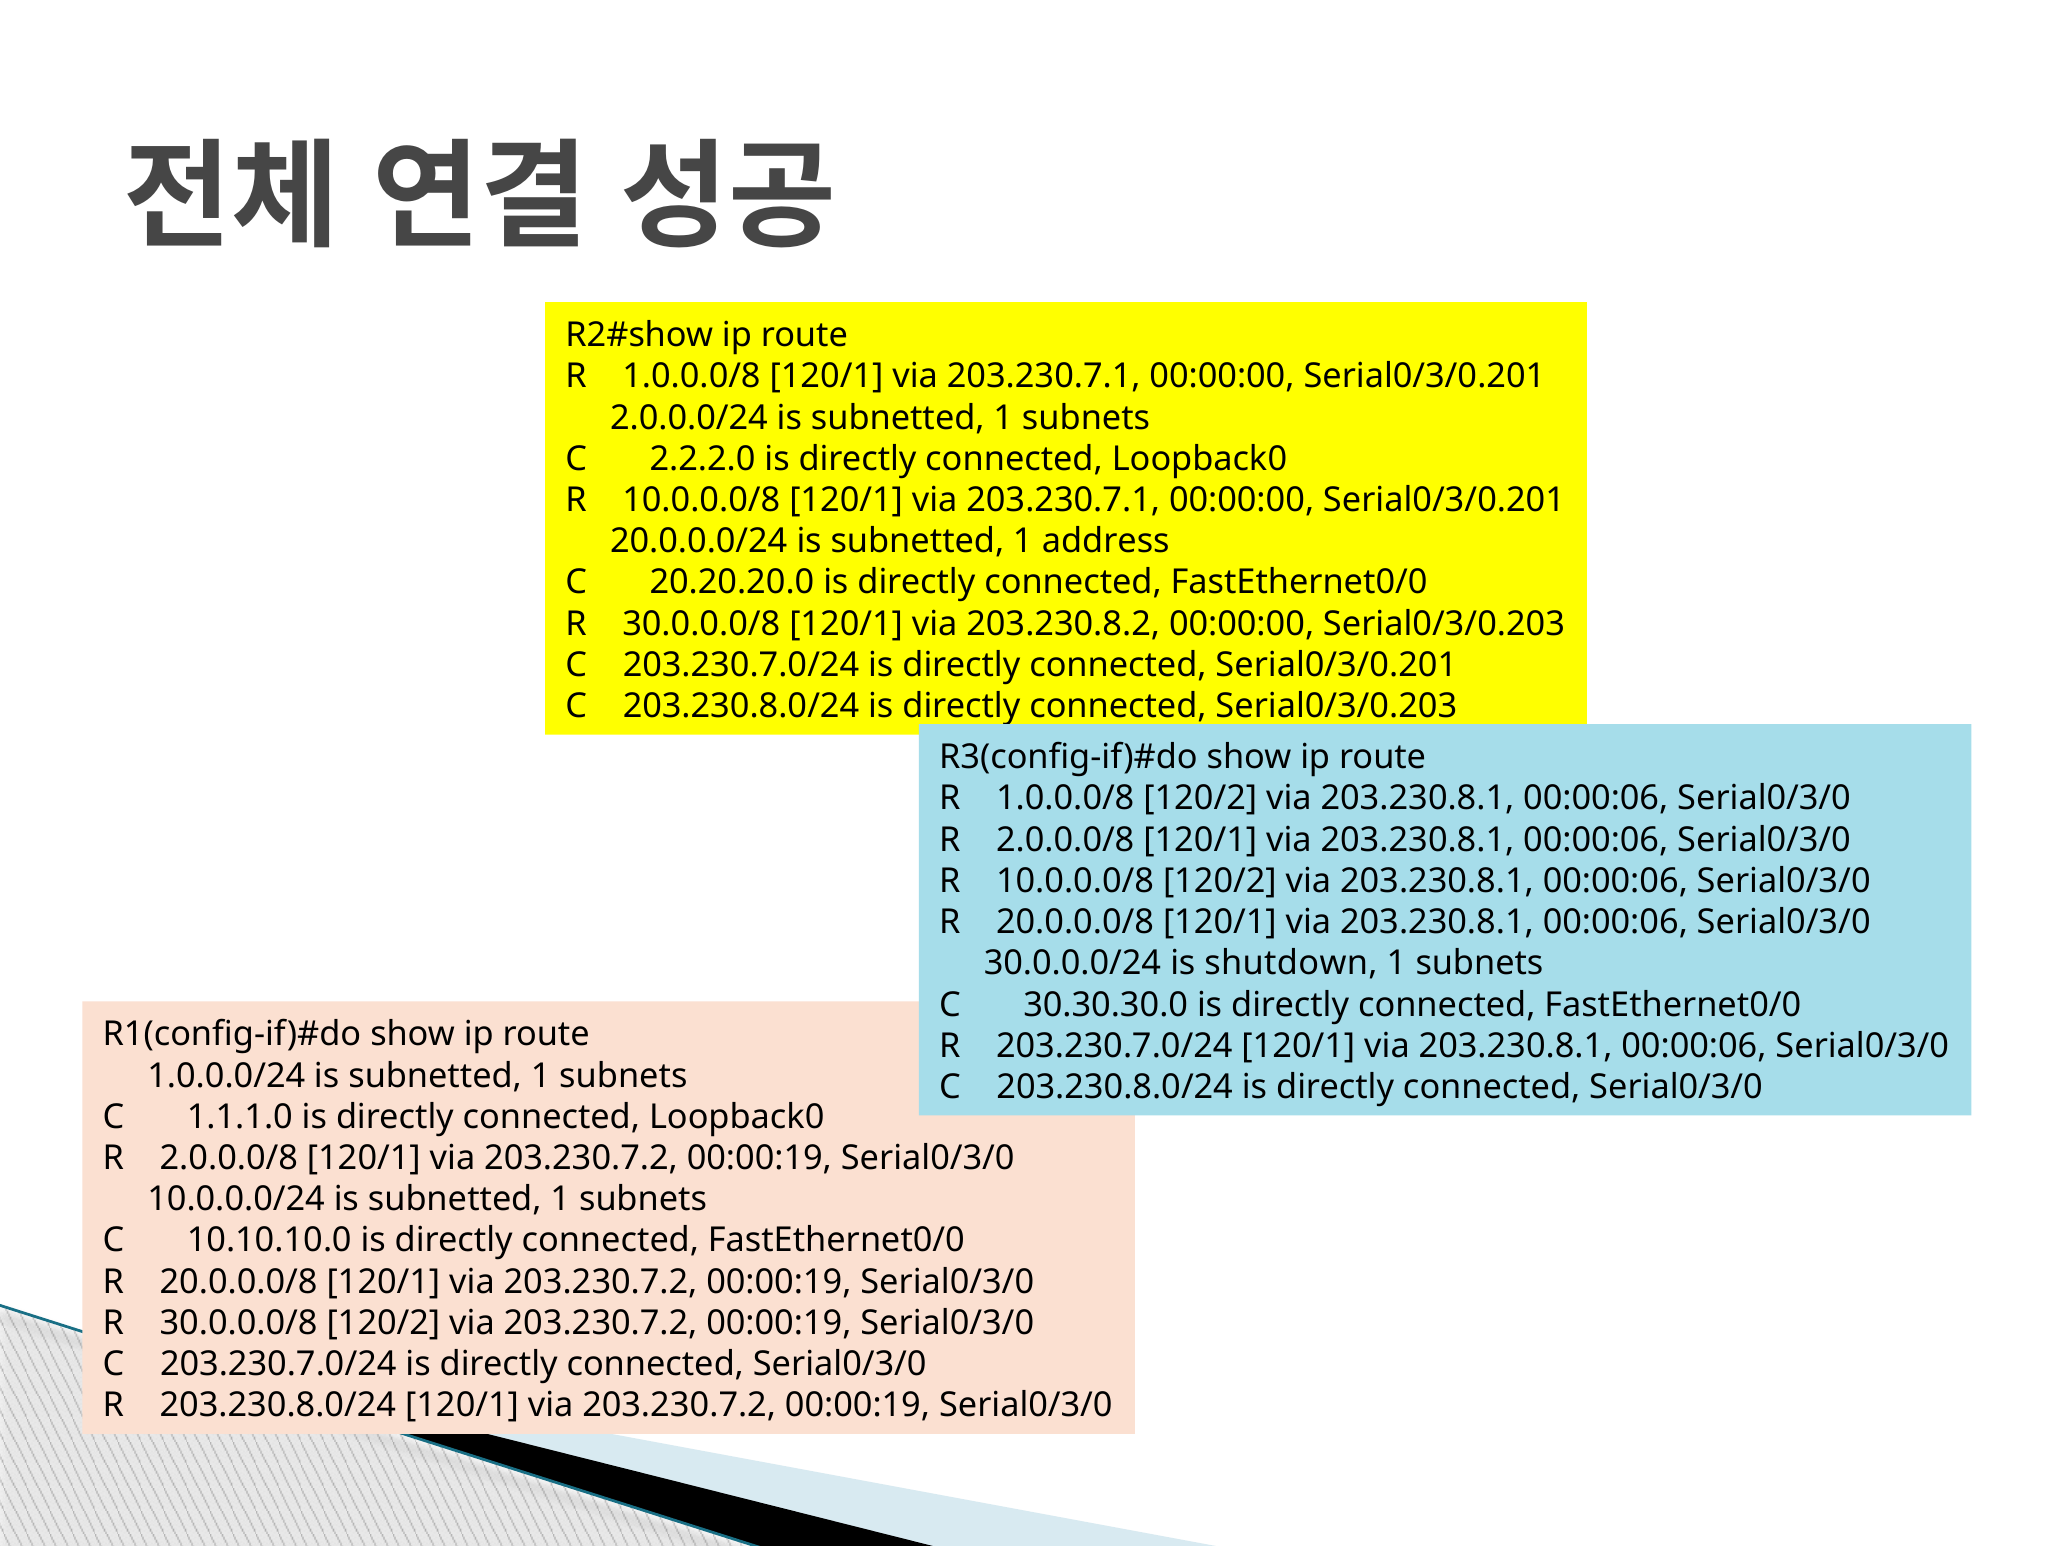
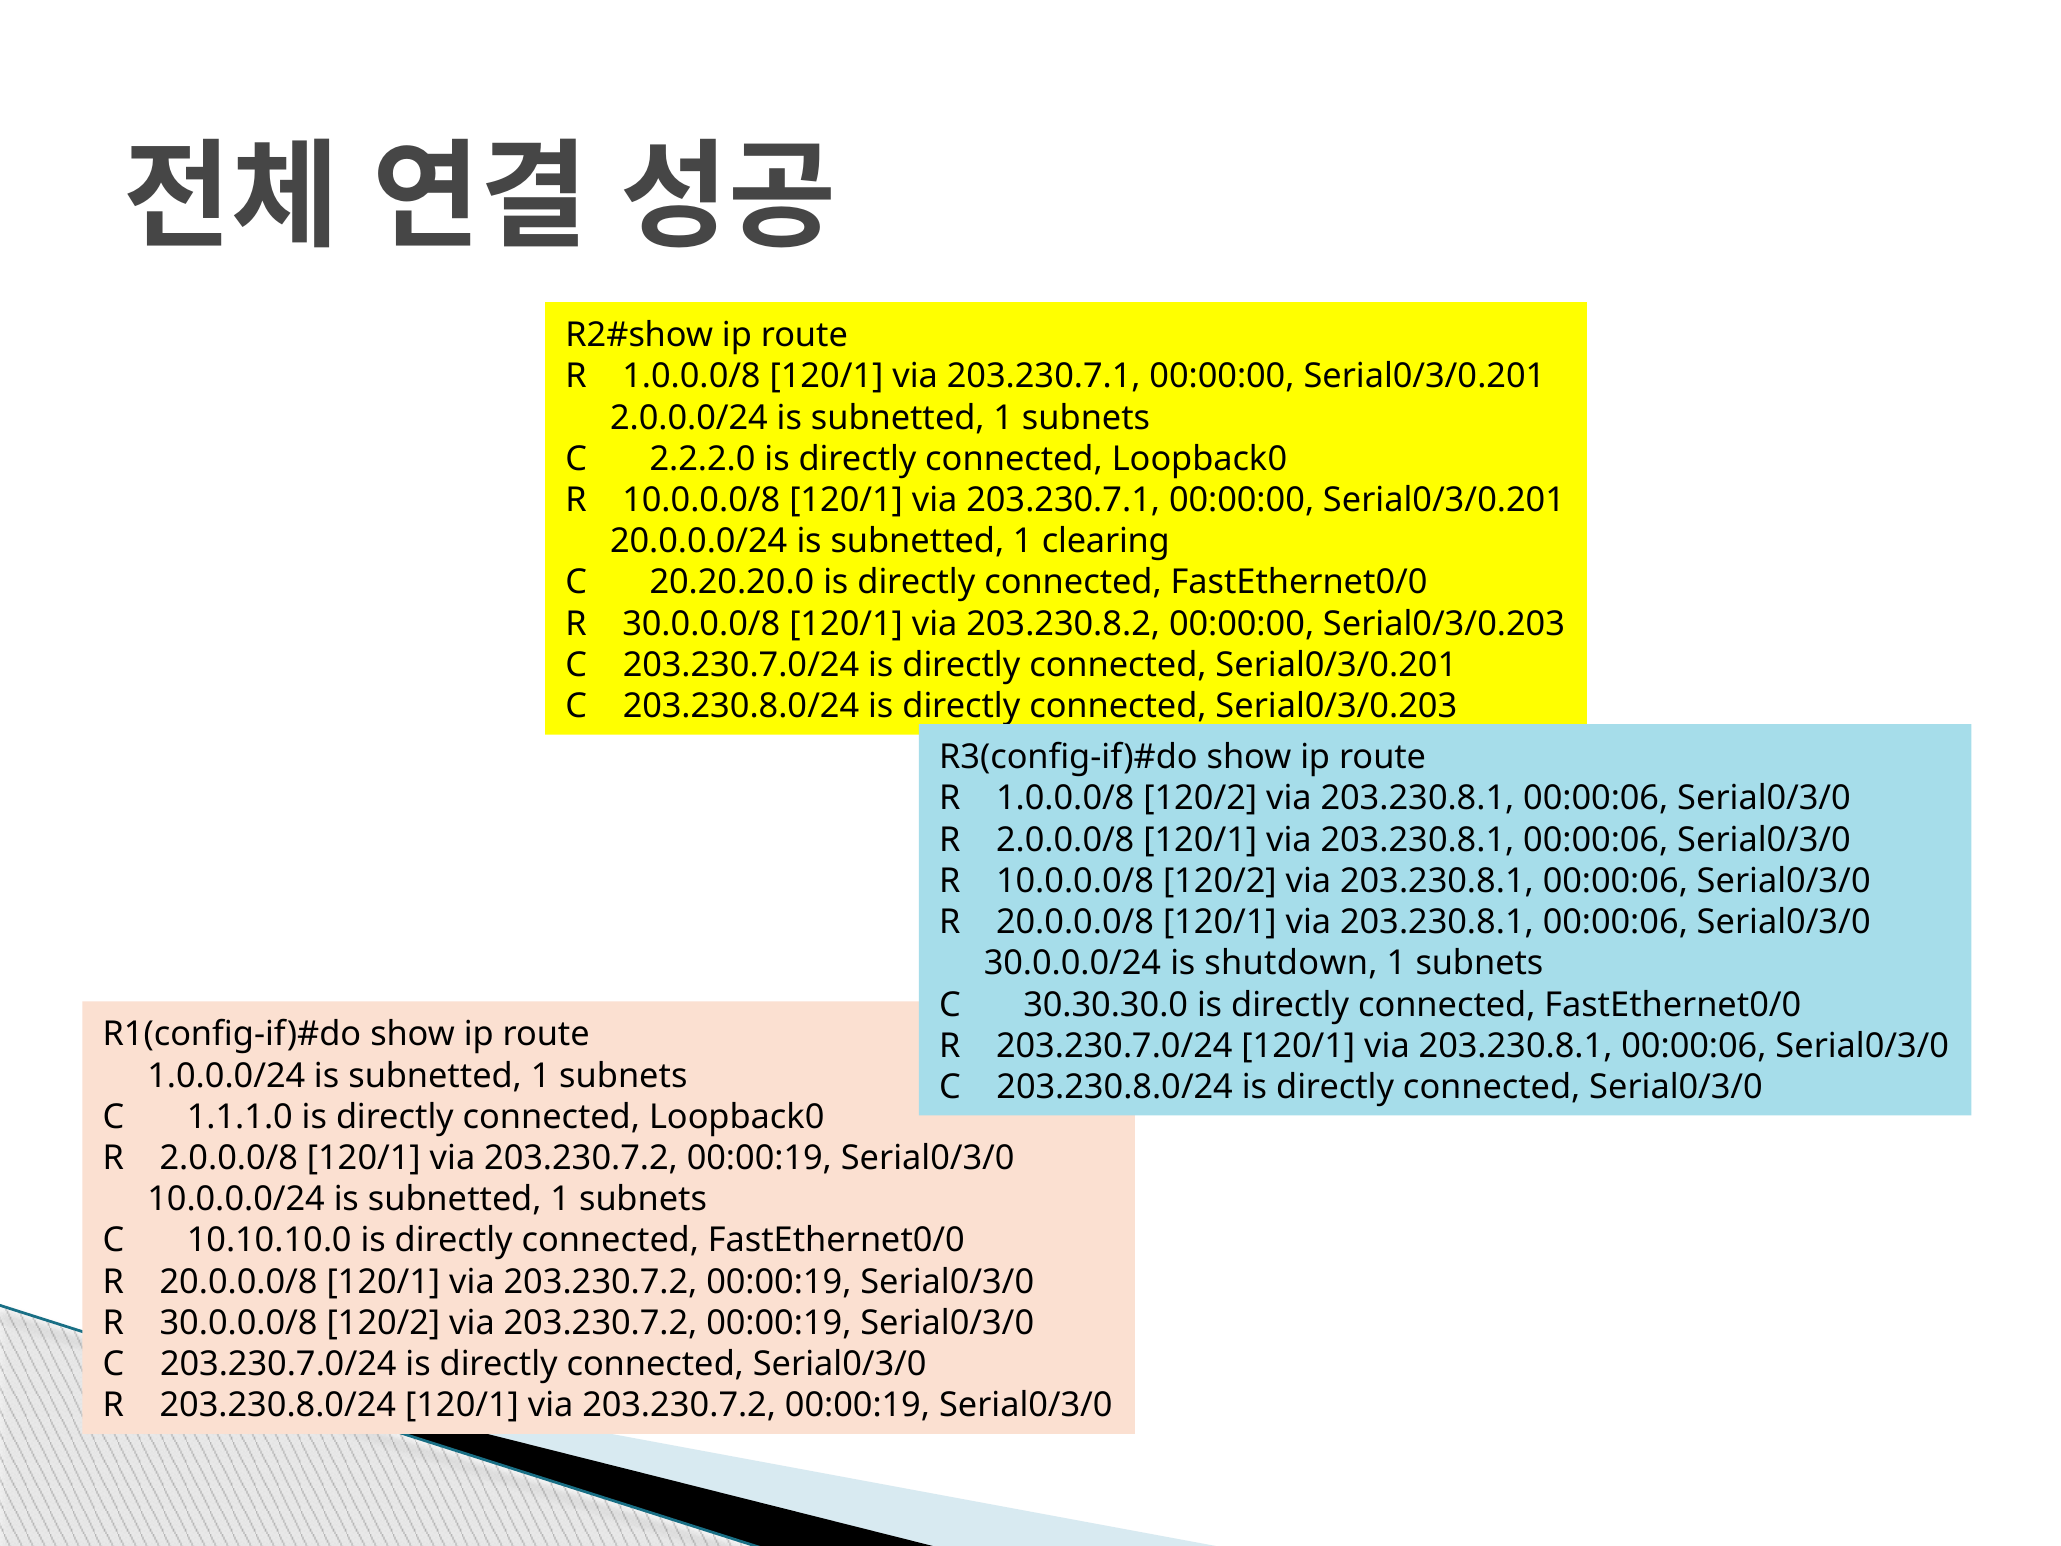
address: address -> clearing
